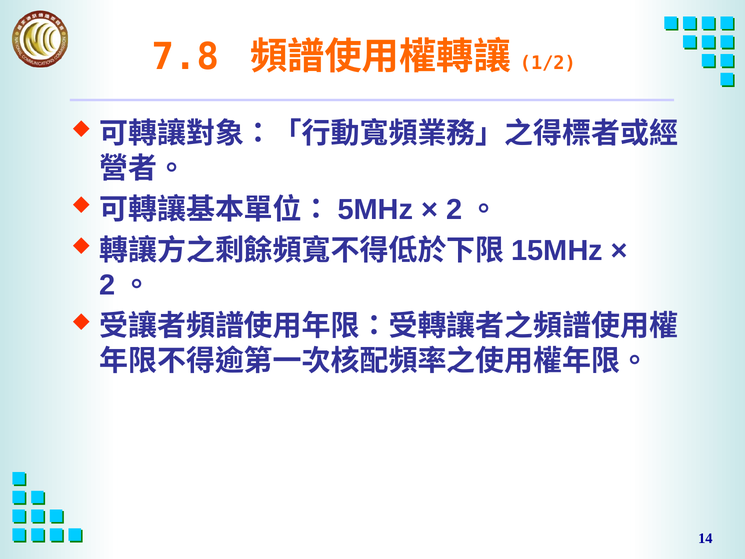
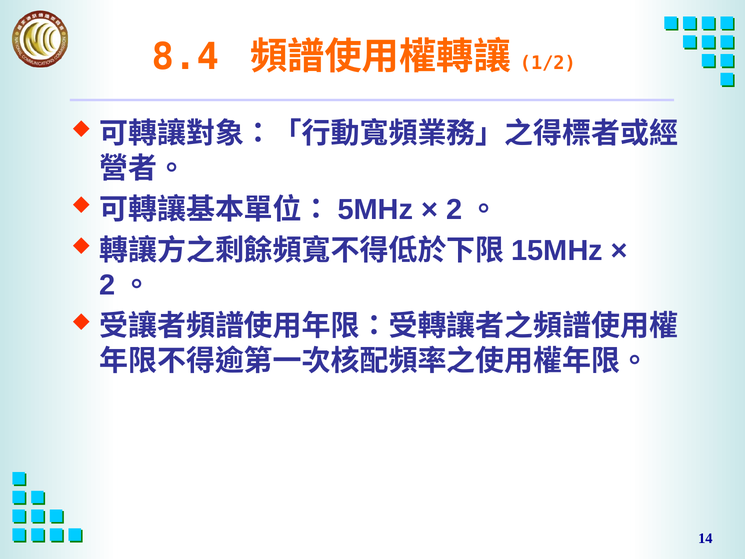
7.8: 7.8 -> 8.4
